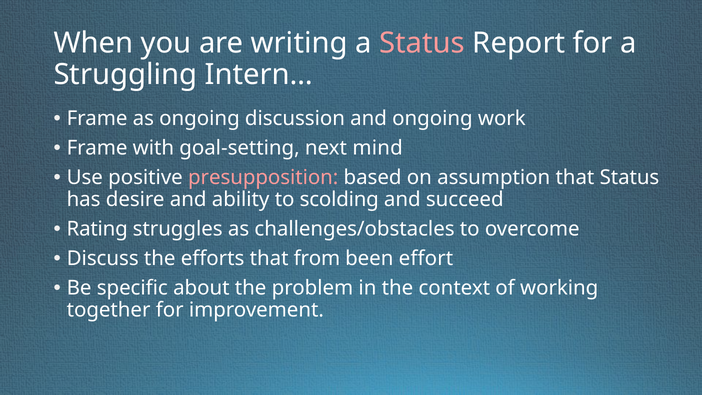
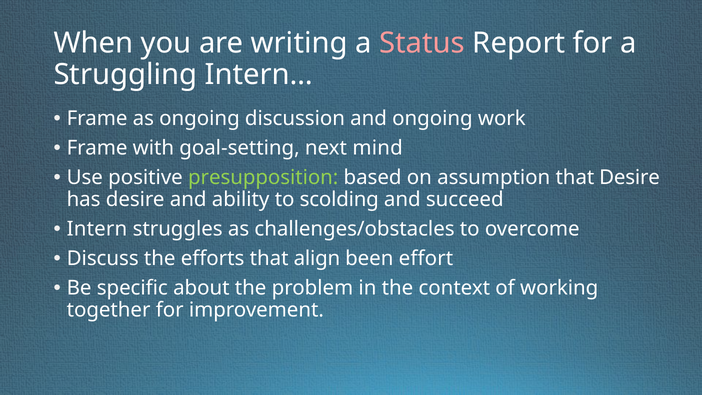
presupposition colour: pink -> light green
that Status: Status -> Desire
Rating: Rating -> Intern
from: from -> align
